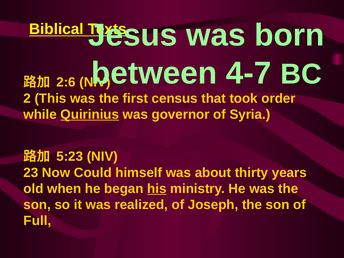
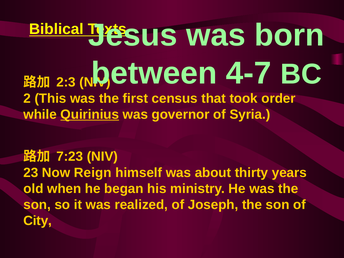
2:6: 2:6 -> 2:3
5:23: 5:23 -> 7:23
Could: Could -> Reign
his underline: present -> none
Full: Full -> City
